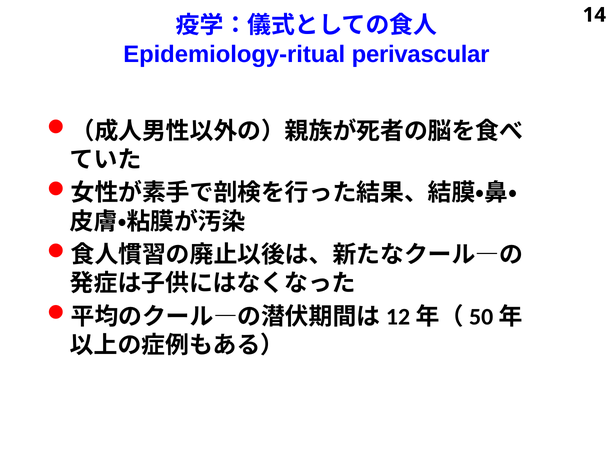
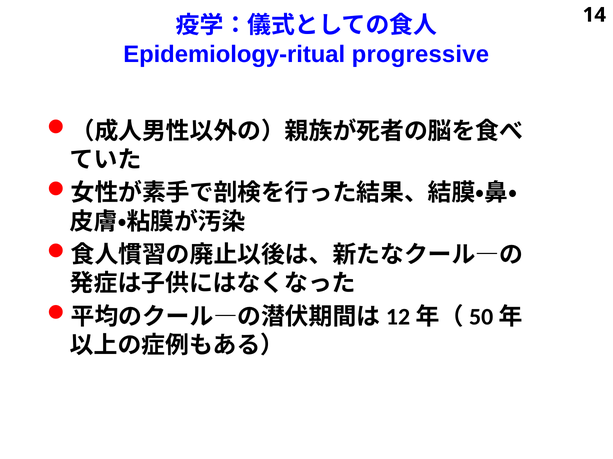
perivascular: perivascular -> progressive
